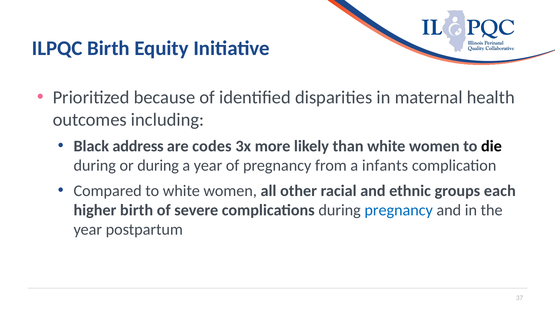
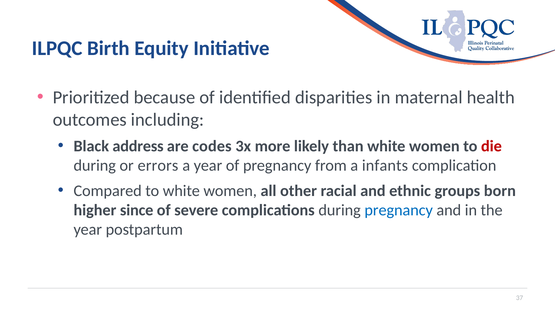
die colour: black -> red
or during: during -> errors
each: each -> born
higher birth: birth -> since
